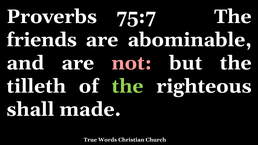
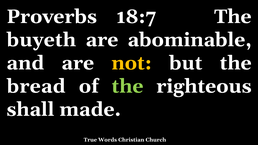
75:7: 75:7 -> 18:7
friends: friends -> buyeth
not colour: pink -> yellow
tilleth: tilleth -> bread
